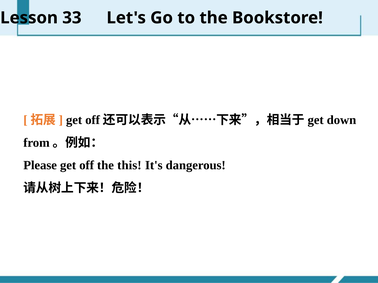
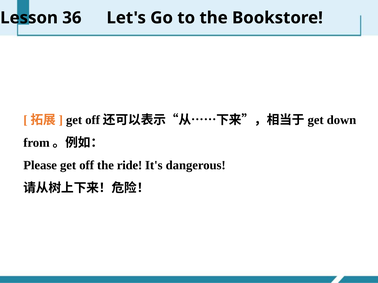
33: 33 -> 36
this: this -> ride
